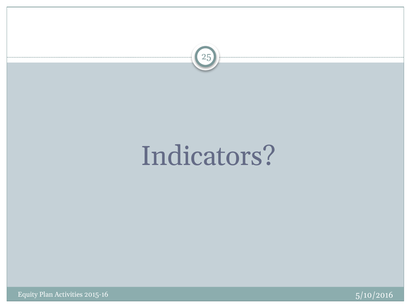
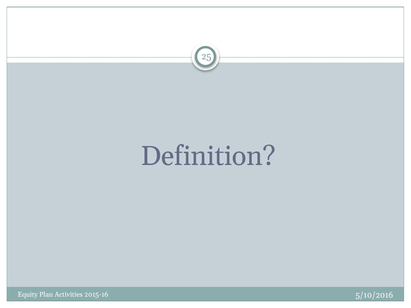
Indicators: Indicators -> Definition
